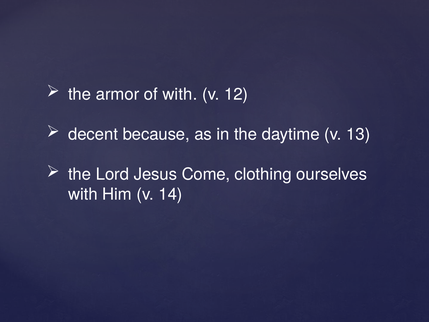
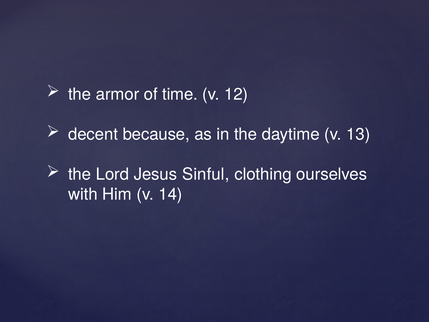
of with: with -> time
Come: Come -> Sinful
